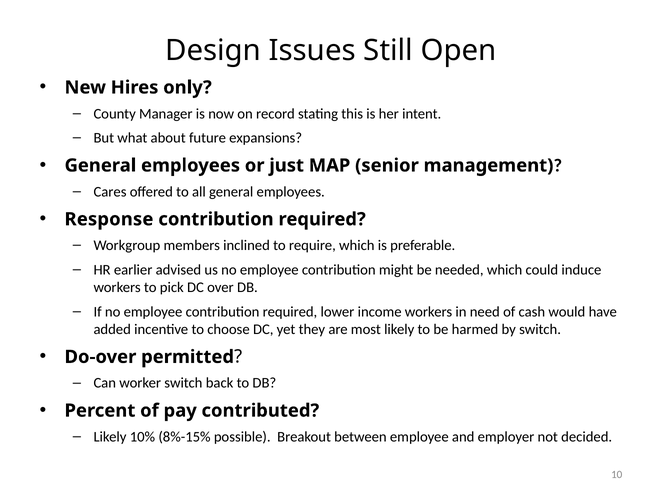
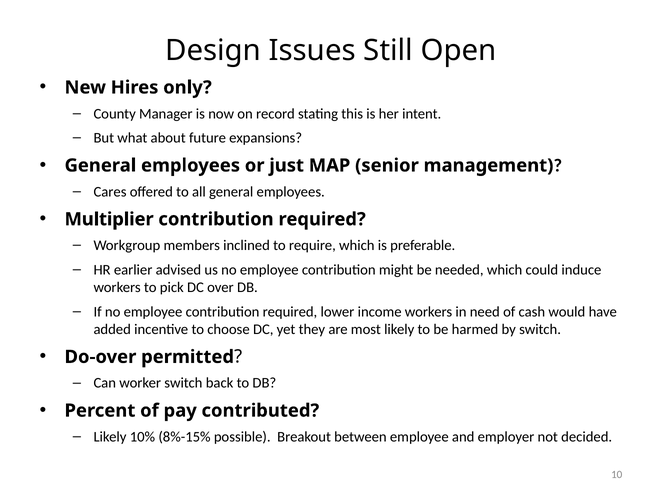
Response: Response -> Multiplier
